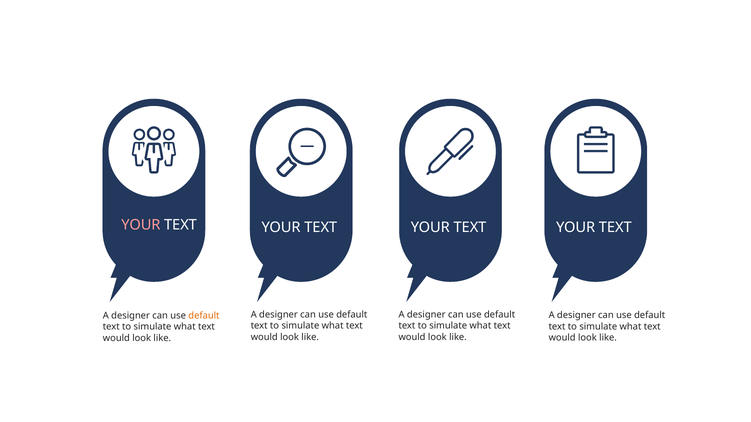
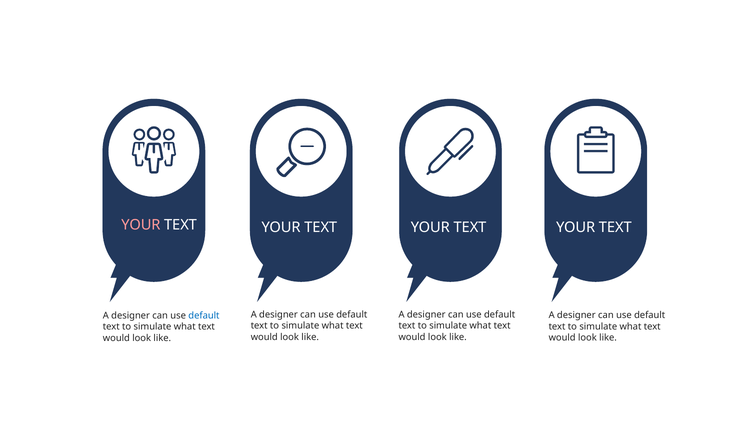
default at (204, 316) colour: orange -> blue
